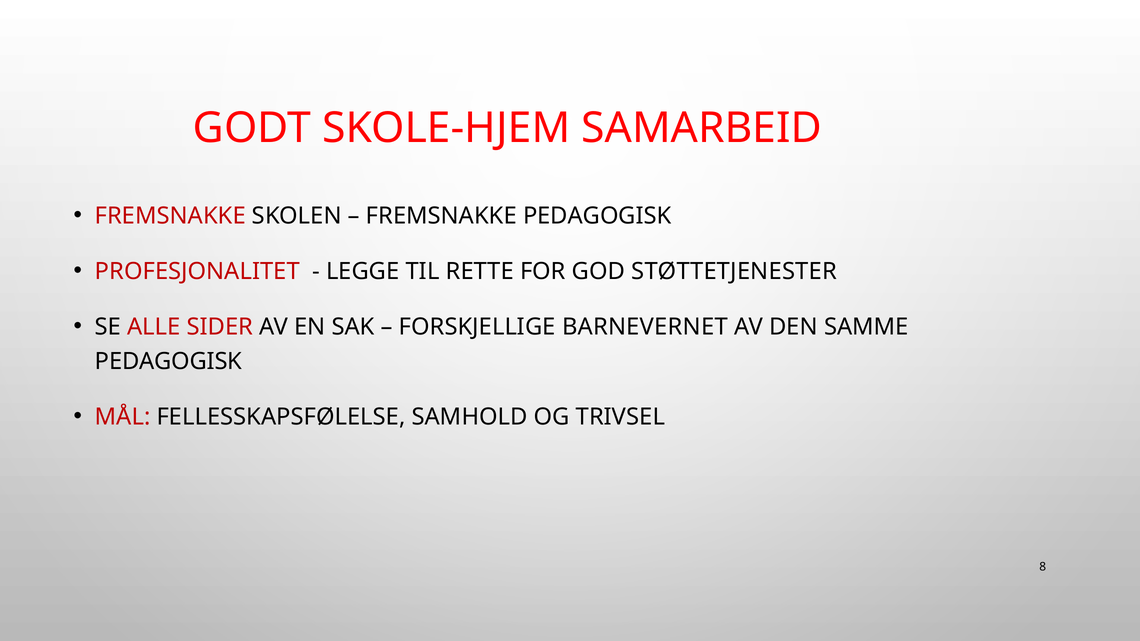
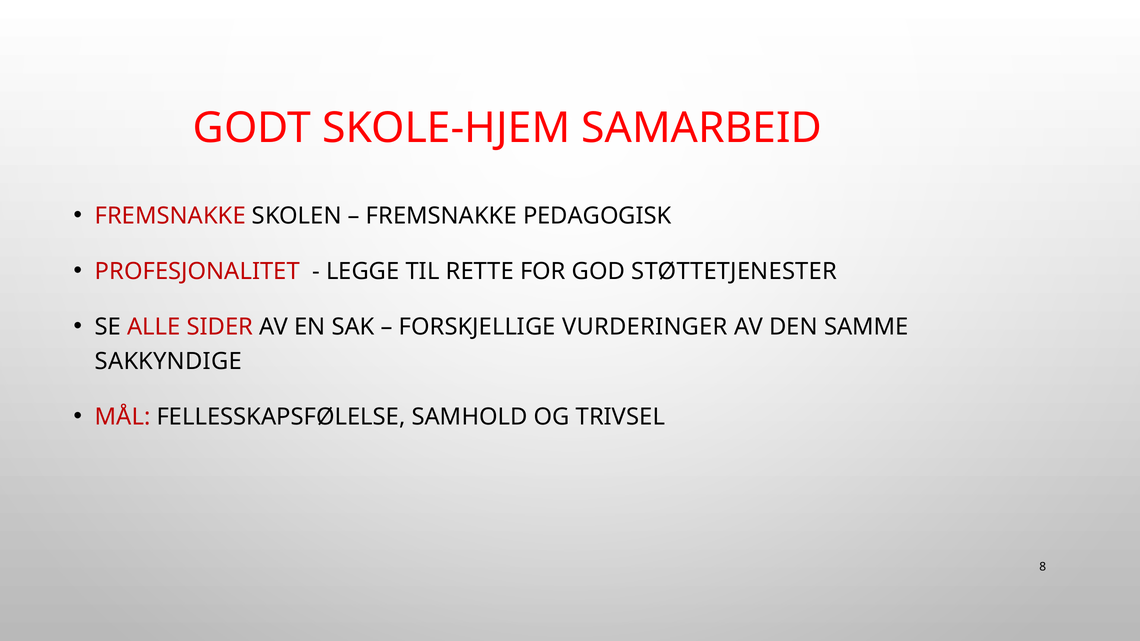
BARNEVERNET: BARNEVERNET -> VURDERINGER
PEDAGOGISK at (169, 361): PEDAGOGISK -> SAKKYNDIGE
